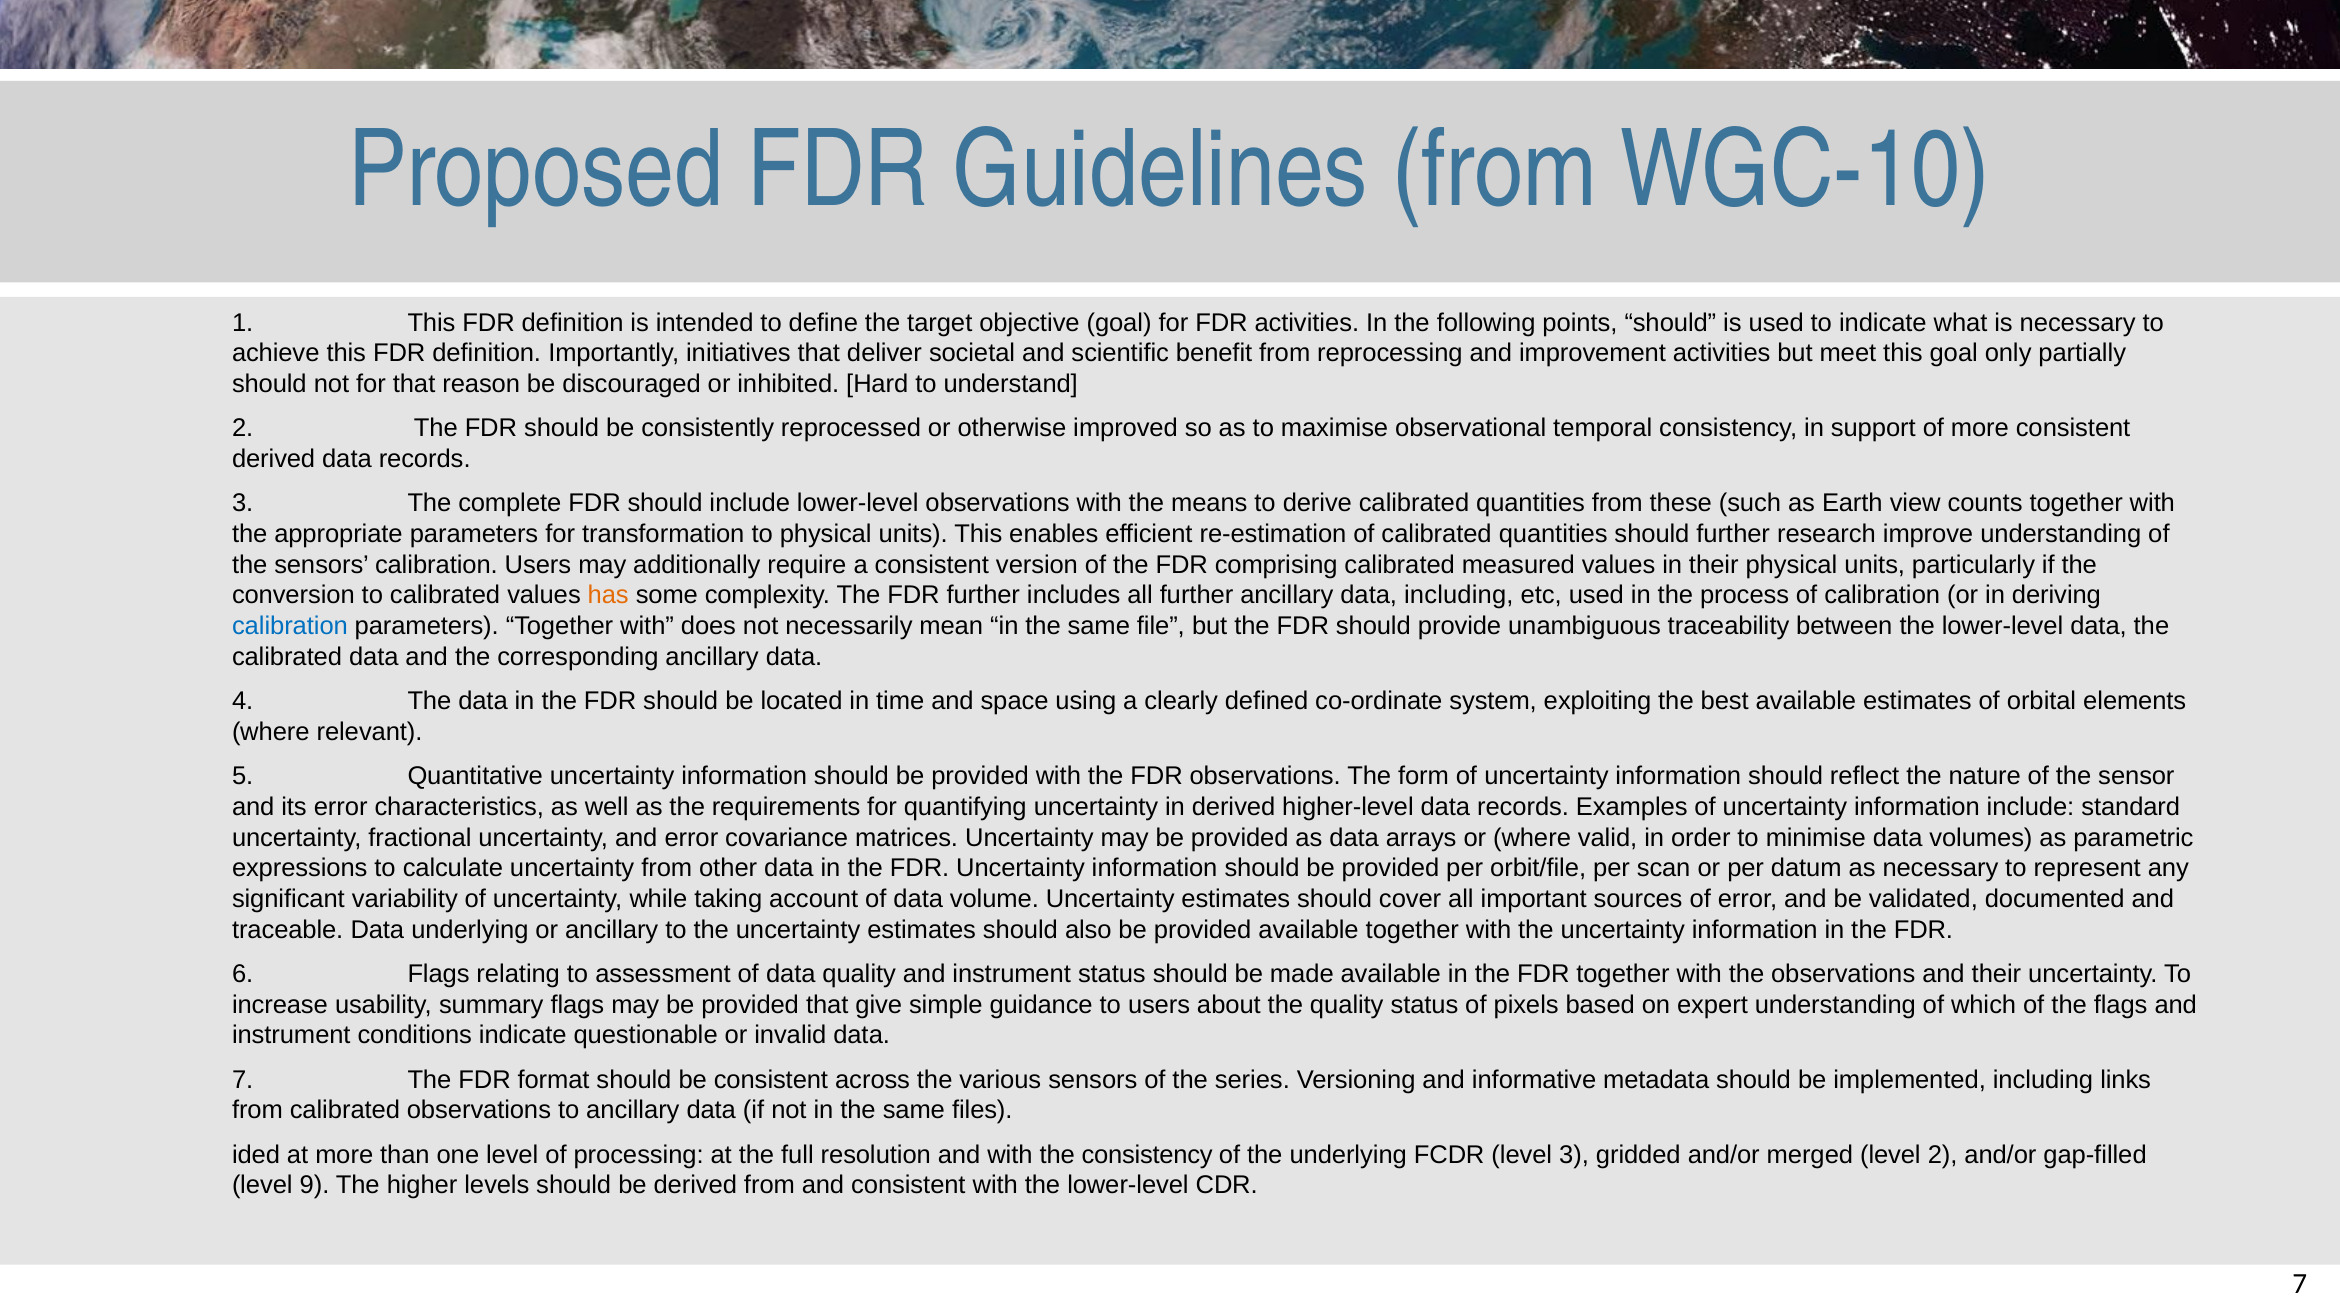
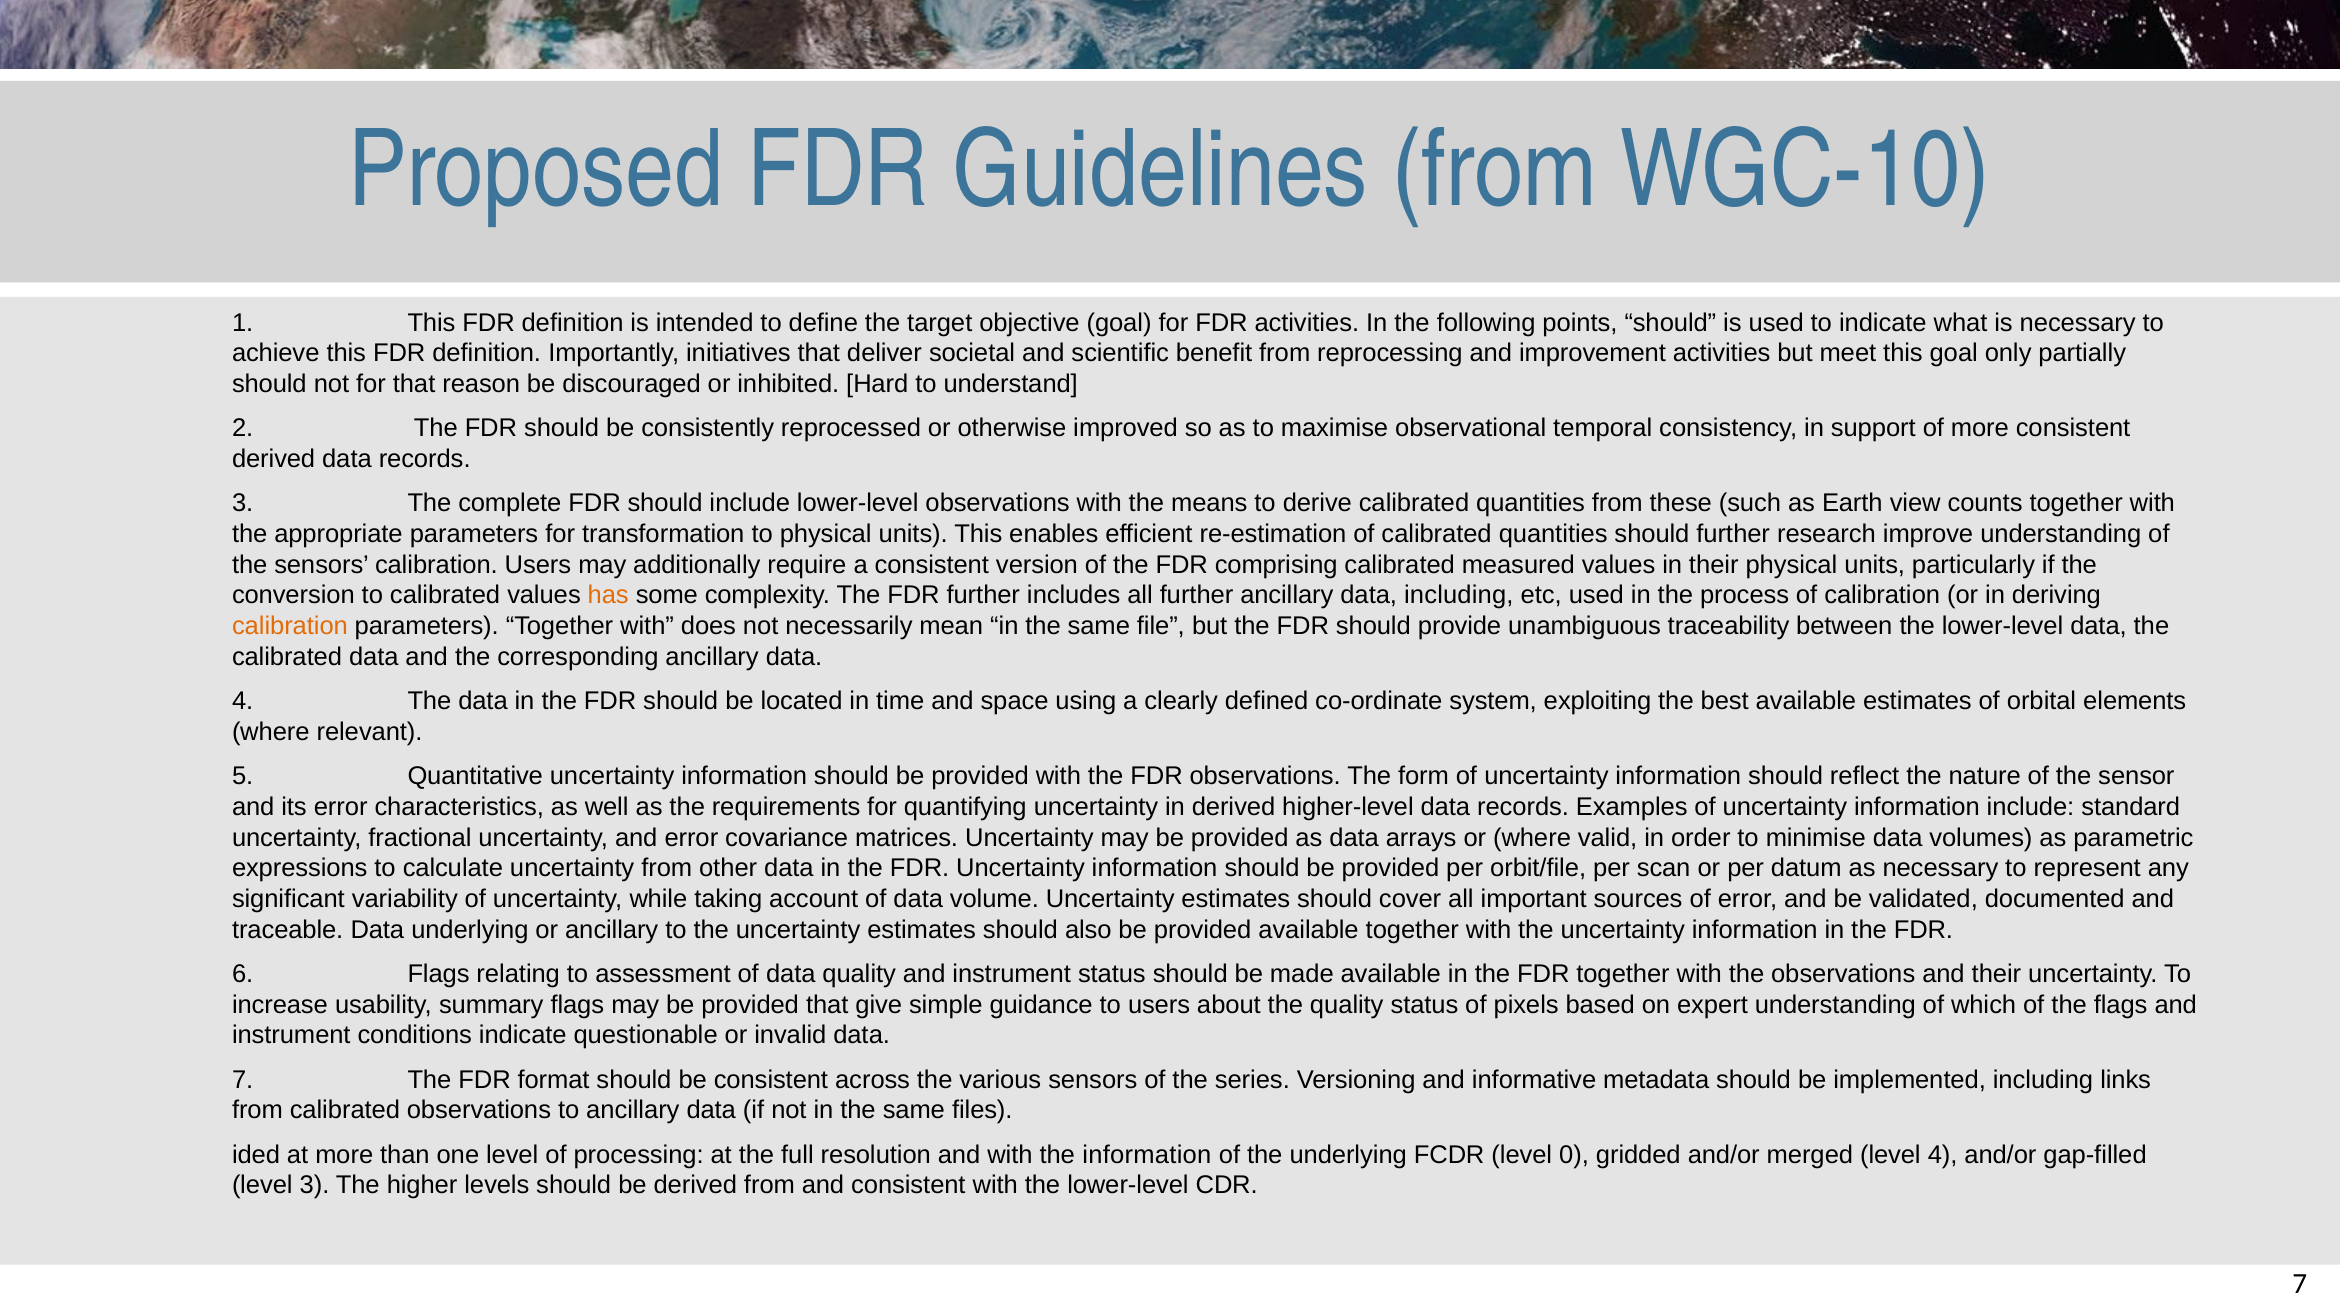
calibration at (290, 626) colour: blue -> orange
the consistency: consistency -> information
level 3: 3 -> 0
level 2: 2 -> 4
level 9: 9 -> 3
